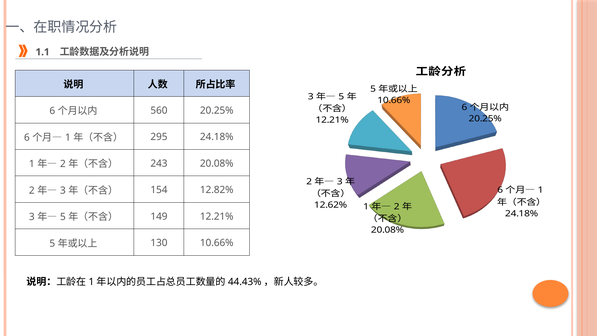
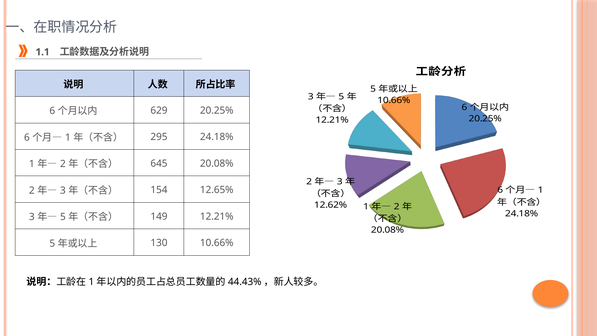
560: 560 -> 629
243: 243 -> 645
12.82%: 12.82% -> 12.65%
